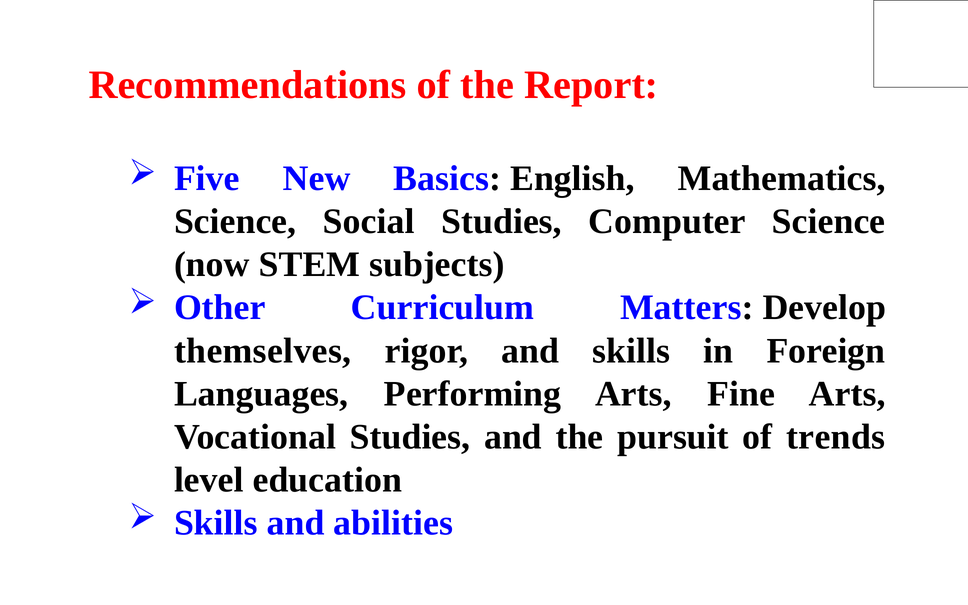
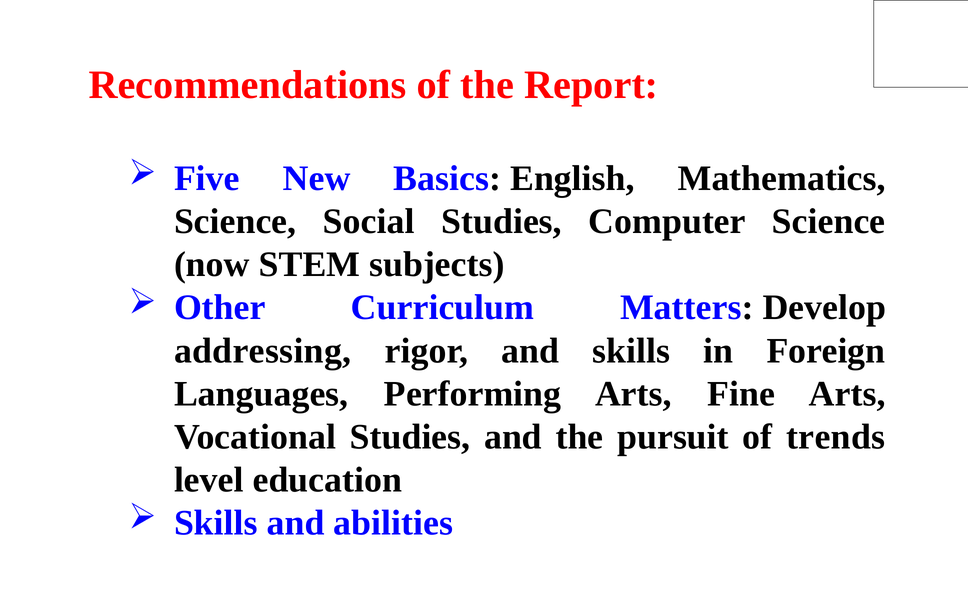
themselves: themselves -> addressing
